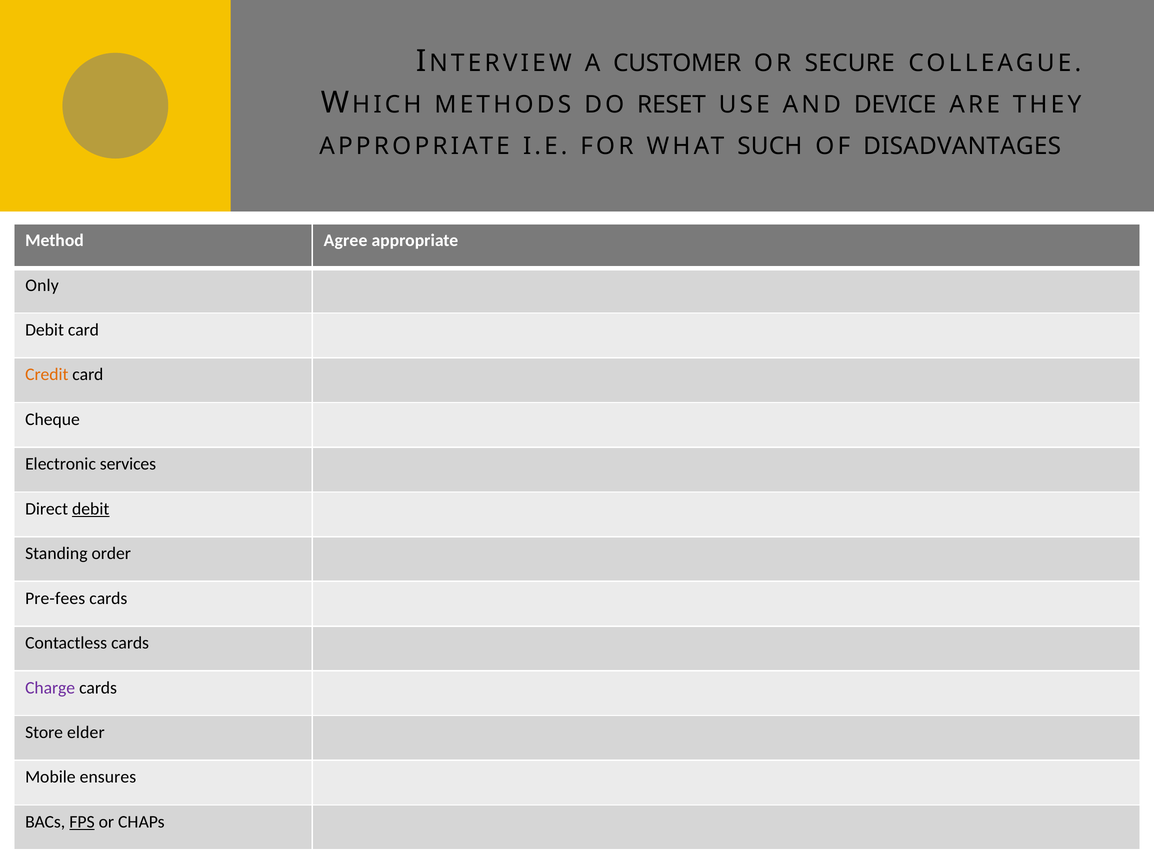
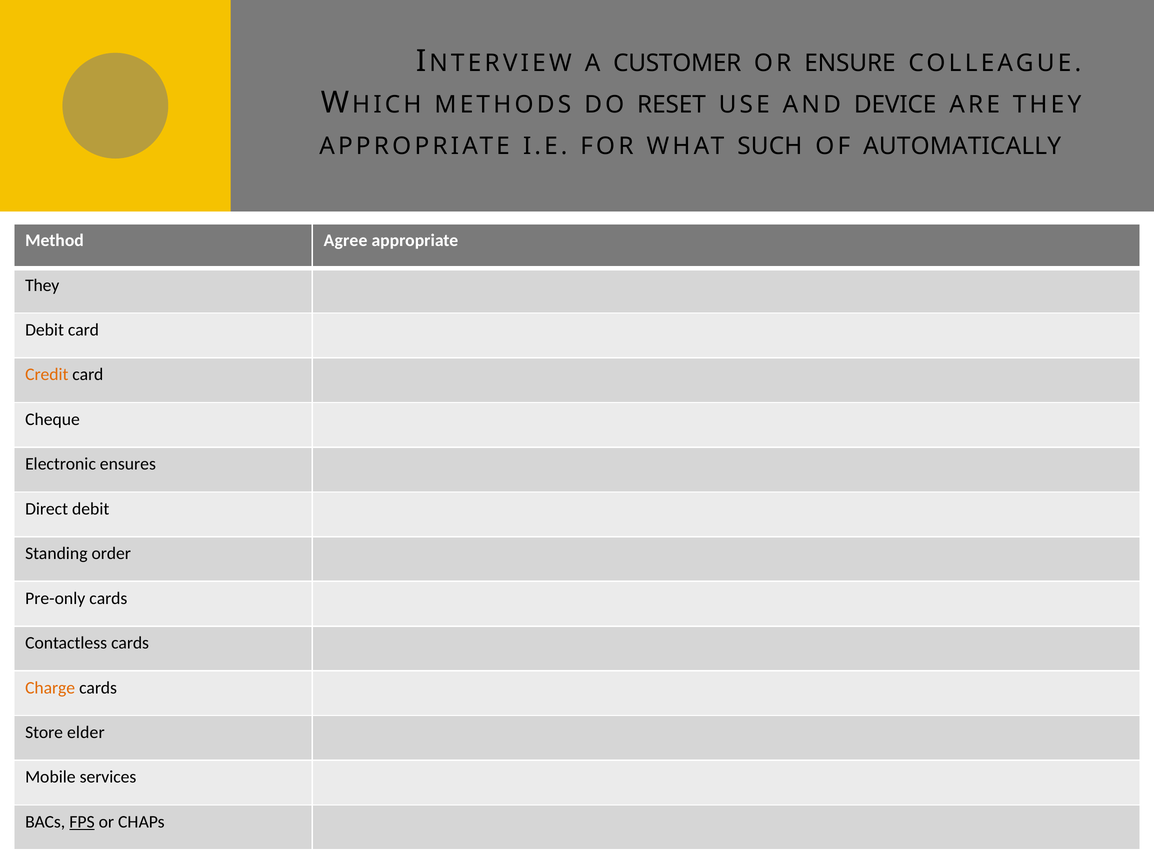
SECURE: SECURE -> ENSURE
DISADVANTAGES: DISADVANTAGES -> AUTOMATICALLY
Only at (42, 285): Only -> They
services: services -> ensures
debit at (91, 509) underline: present -> none
Pre-fees: Pre-fees -> Pre-only
Charge colour: purple -> orange
ensures: ensures -> services
